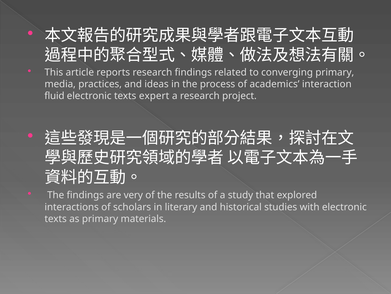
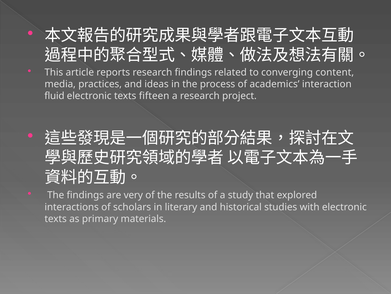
converging primary: primary -> content
expert: expert -> fifteen
